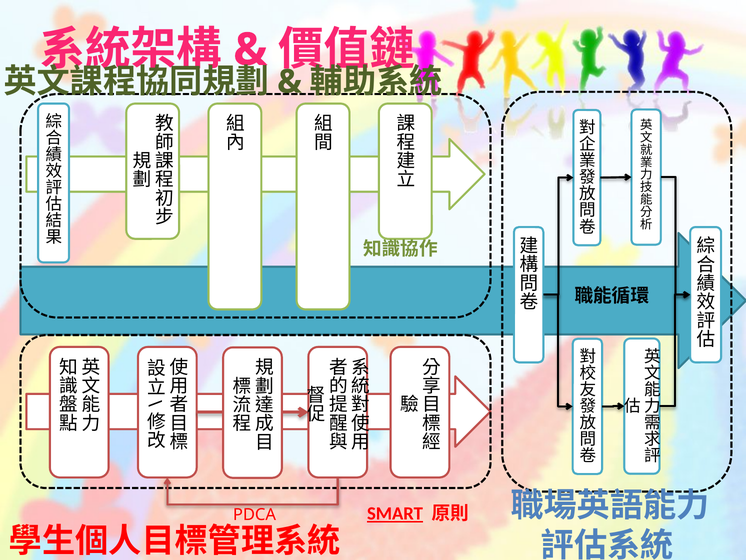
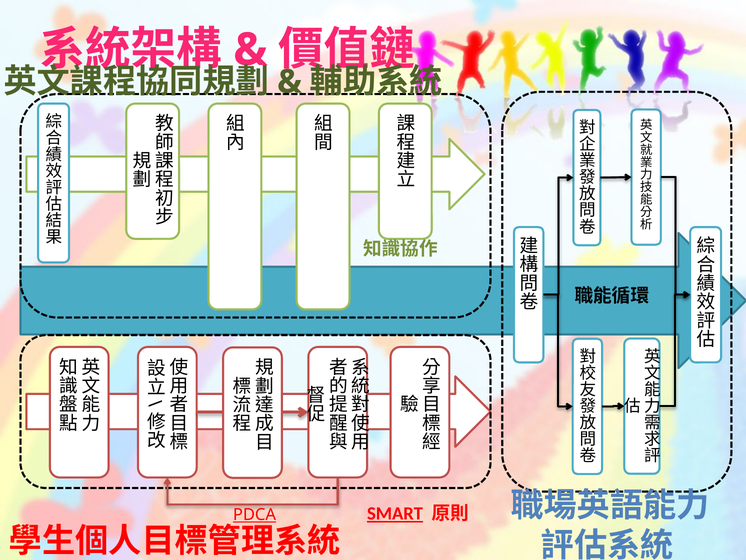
PDCA underline: none -> present
